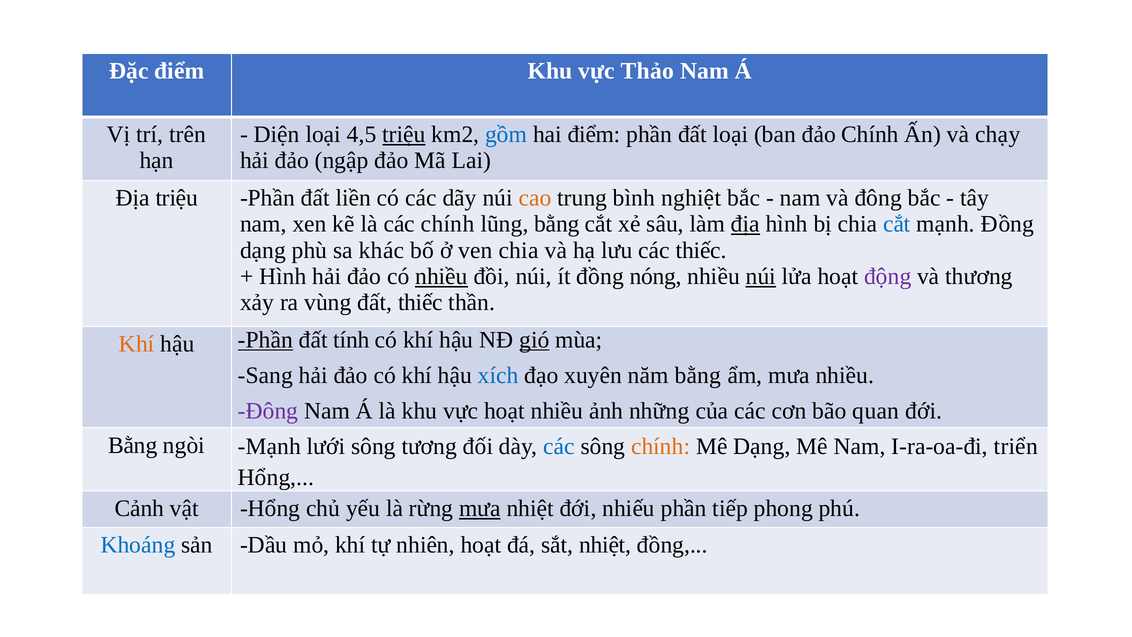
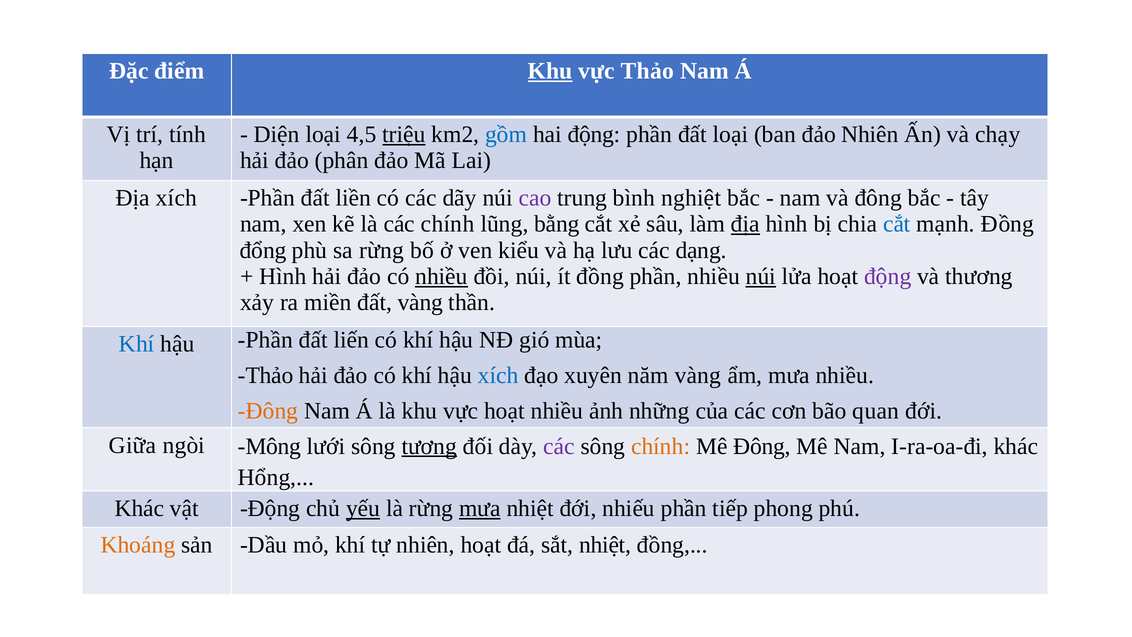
Khu at (550, 71) underline: none -> present
trên: trên -> tính
hai điểm: điểm -> động
đảo Chính: Chính -> Nhiên
ngập: ngập -> phân
Địa triệu: triệu -> xích
cao colour: orange -> purple
dạng at (263, 250): dạng -> đổng
sa khác: khác -> rừng
ven chia: chia -> kiểu
các thiếc: thiếc -> dạng
đồng nóng: nóng -> phần
vùng: vùng -> miền
đất thiếc: thiếc -> vàng
Khí at (137, 344) colour: orange -> blue
Phần at (266, 340) underline: present -> none
tính: tính -> liến
gió underline: present -> none
Sang at (266, 375): Sang -> Thảo
năm bằng: bằng -> vàng
Đông at (268, 411) colour: purple -> orange
Bằng at (133, 445): Bằng -> Giữa
ngòi Mạnh: Mạnh -> Mông
tương underline: none -> present
các at (559, 446) colour: blue -> purple
Mê Dạng: Dạng -> Đông
I-ra-oa-đi triển: triển -> khác
Cảnh at (139, 508): Cảnh -> Khác
vật Hổng: Hổng -> Động
yếu underline: none -> present
Khoáng colour: blue -> orange
